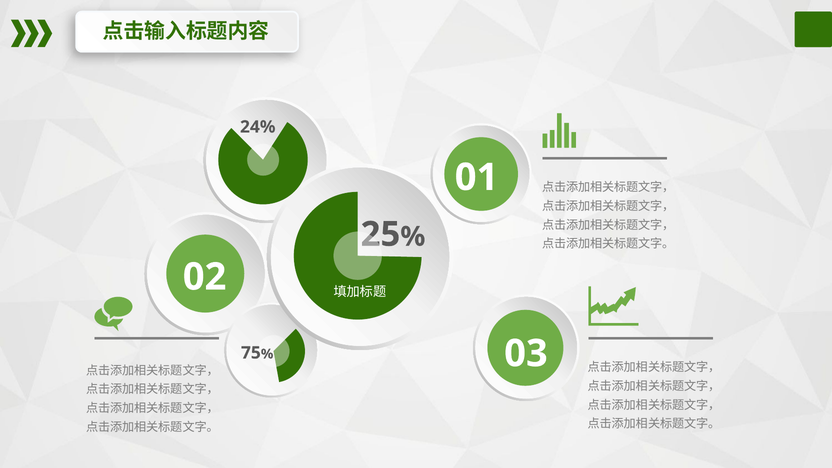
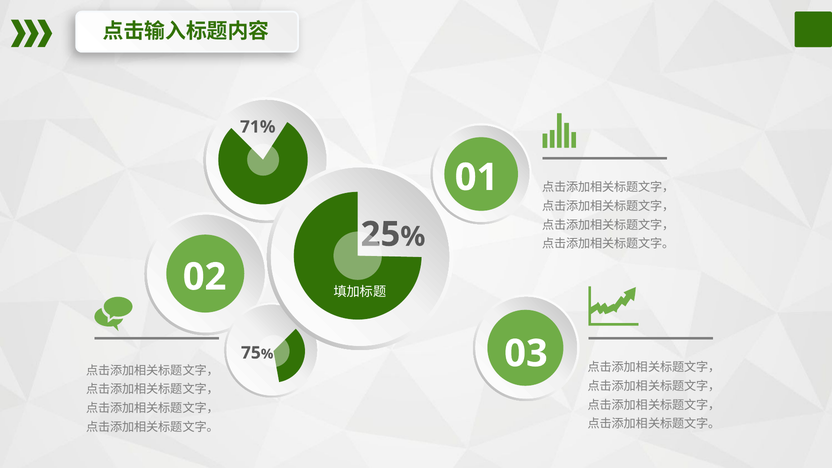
24%: 24% -> 71%
